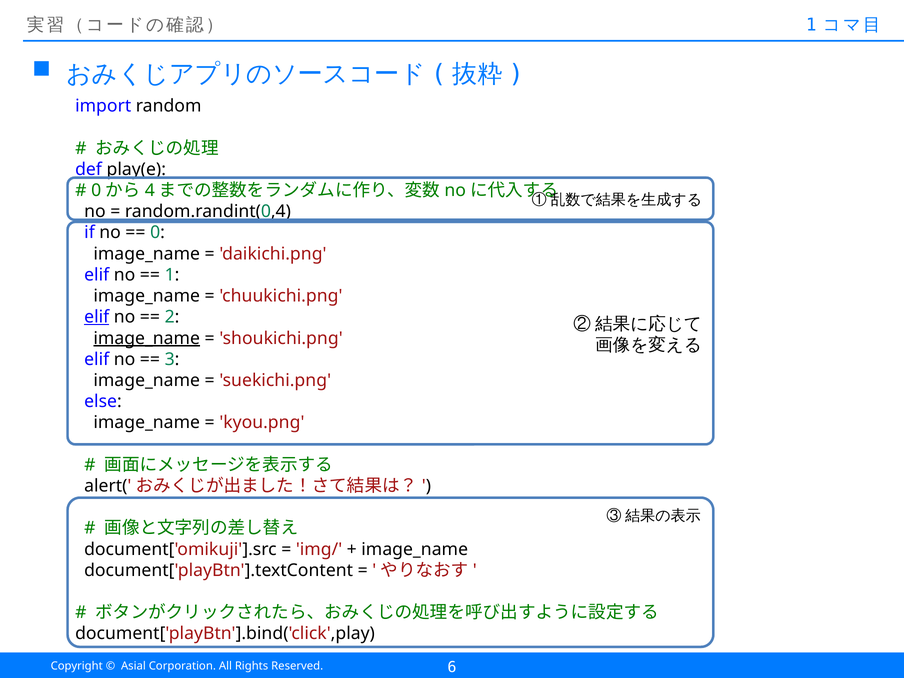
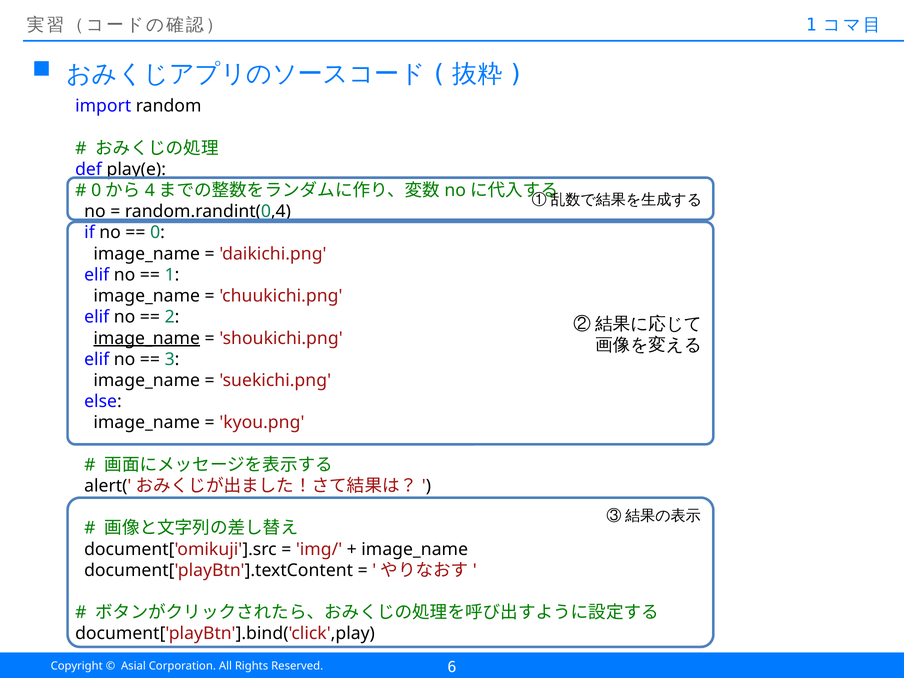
elif at (97, 317) underline: present -> none
